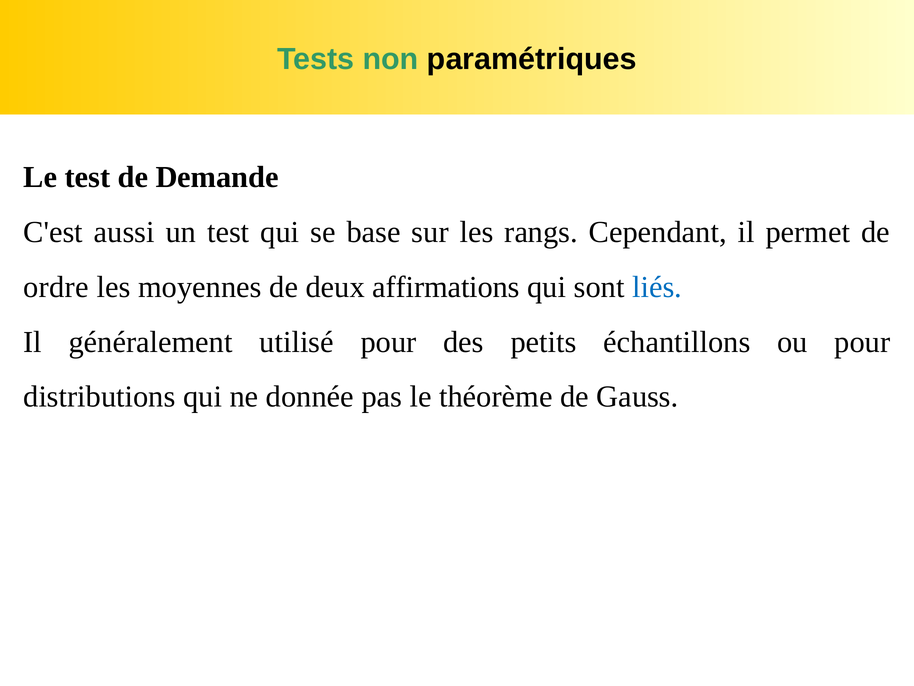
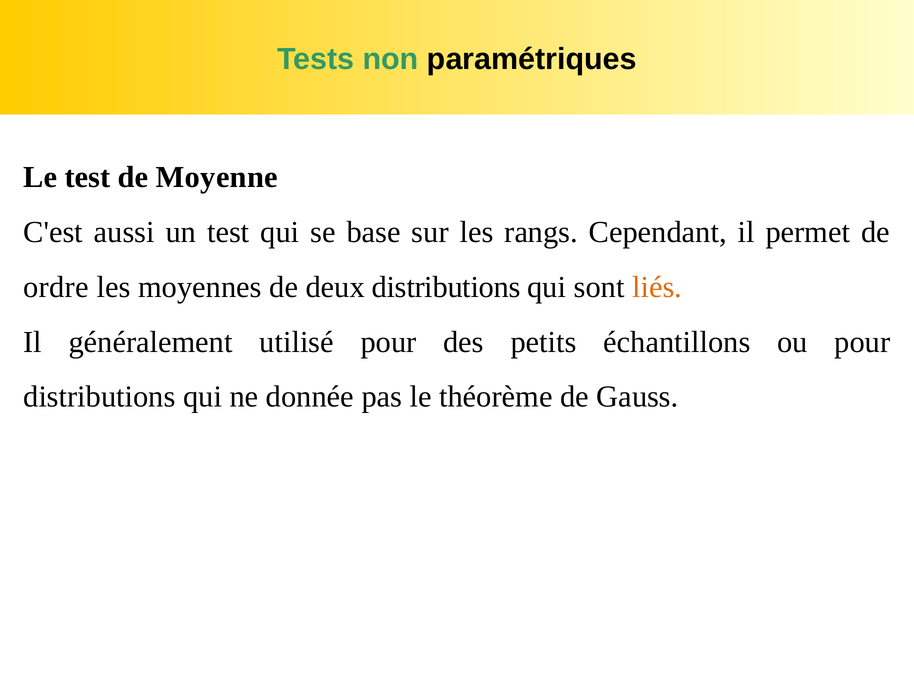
Demande: Demande -> Moyenne
deux affirmations: affirmations -> distributions
liés colour: blue -> orange
